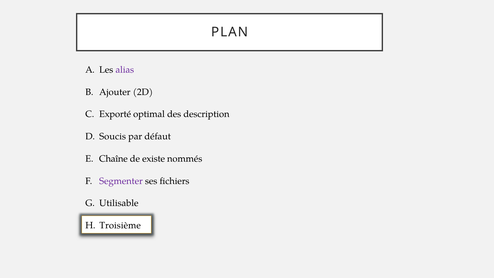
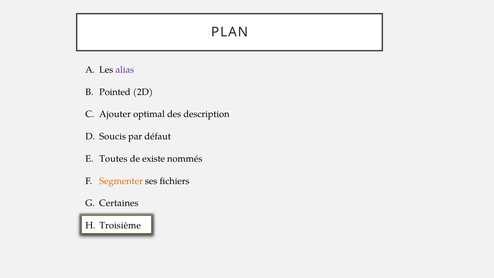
Ajouter: Ajouter -> Pointed
Exporté: Exporté -> Ajouter
Chaîne: Chaîne -> Toutes
Segmenter colour: purple -> orange
Utilisable: Utilisable -> Certaines
